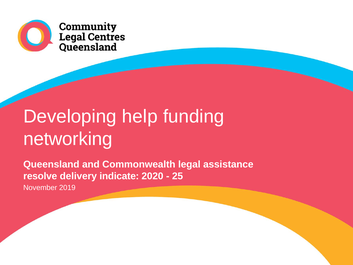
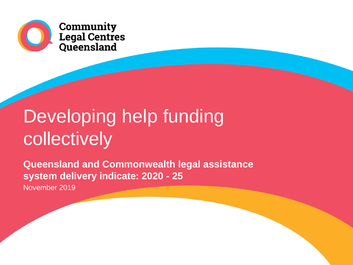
networking: networking -> collectively
resolve: resolve -> system
